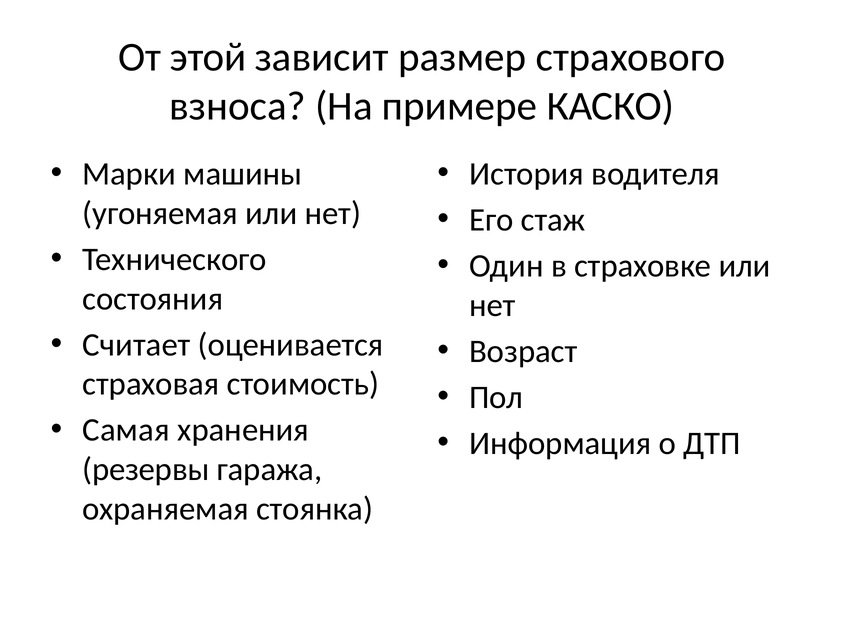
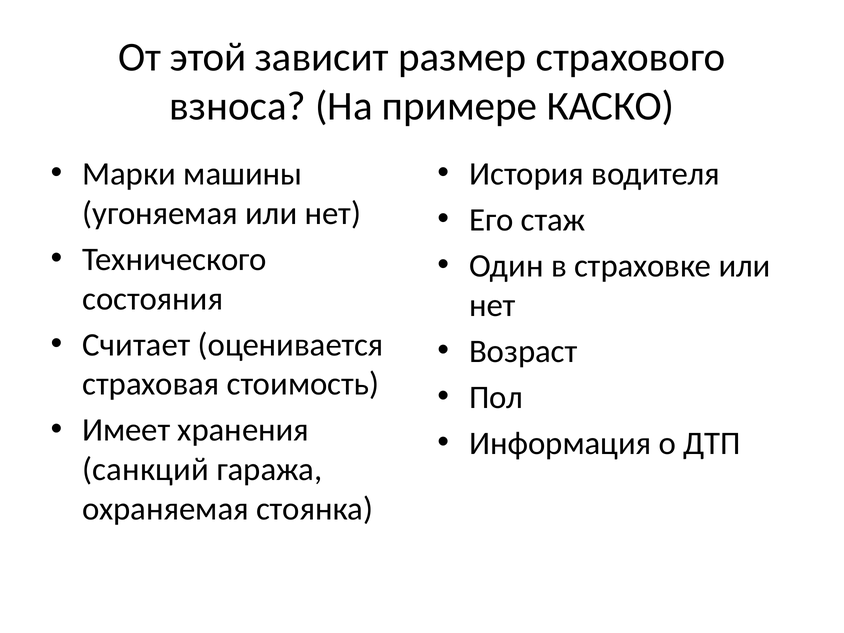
Самая: Самая -> Имеет
резервы: резервы -> санкций
